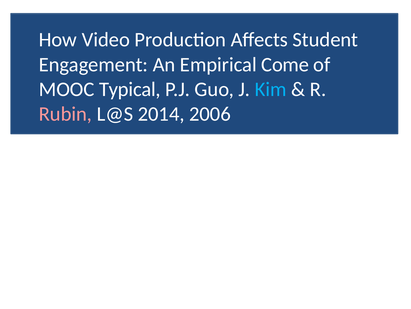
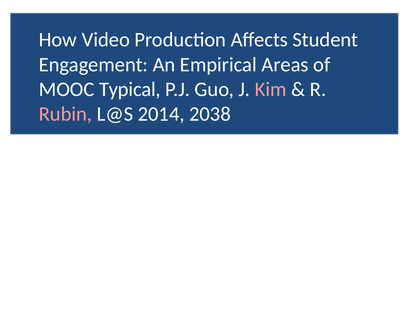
Come: Come -> Areas
Kim colour: light blue -> pink
2006: 2006 -> 2038
